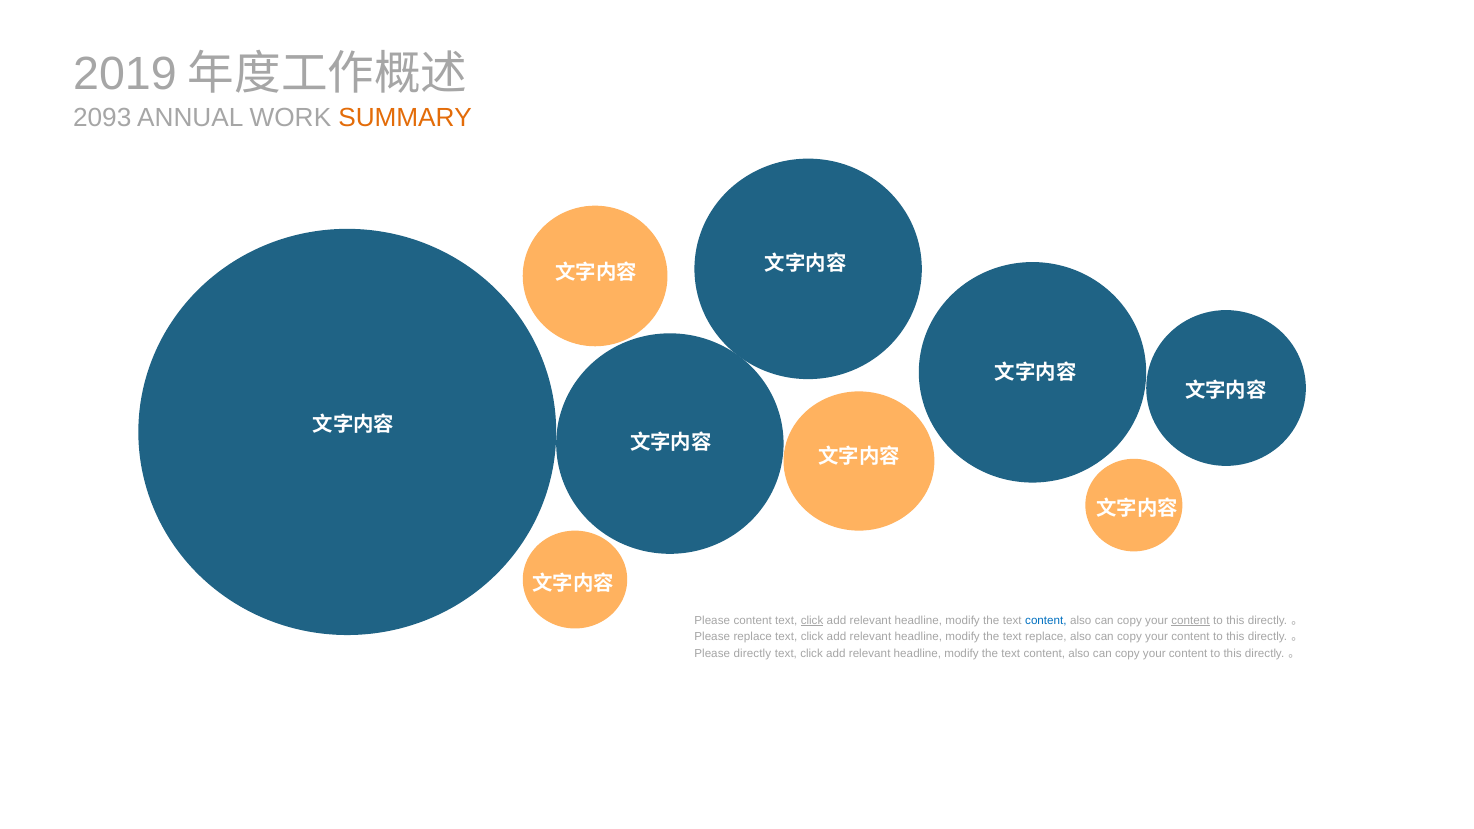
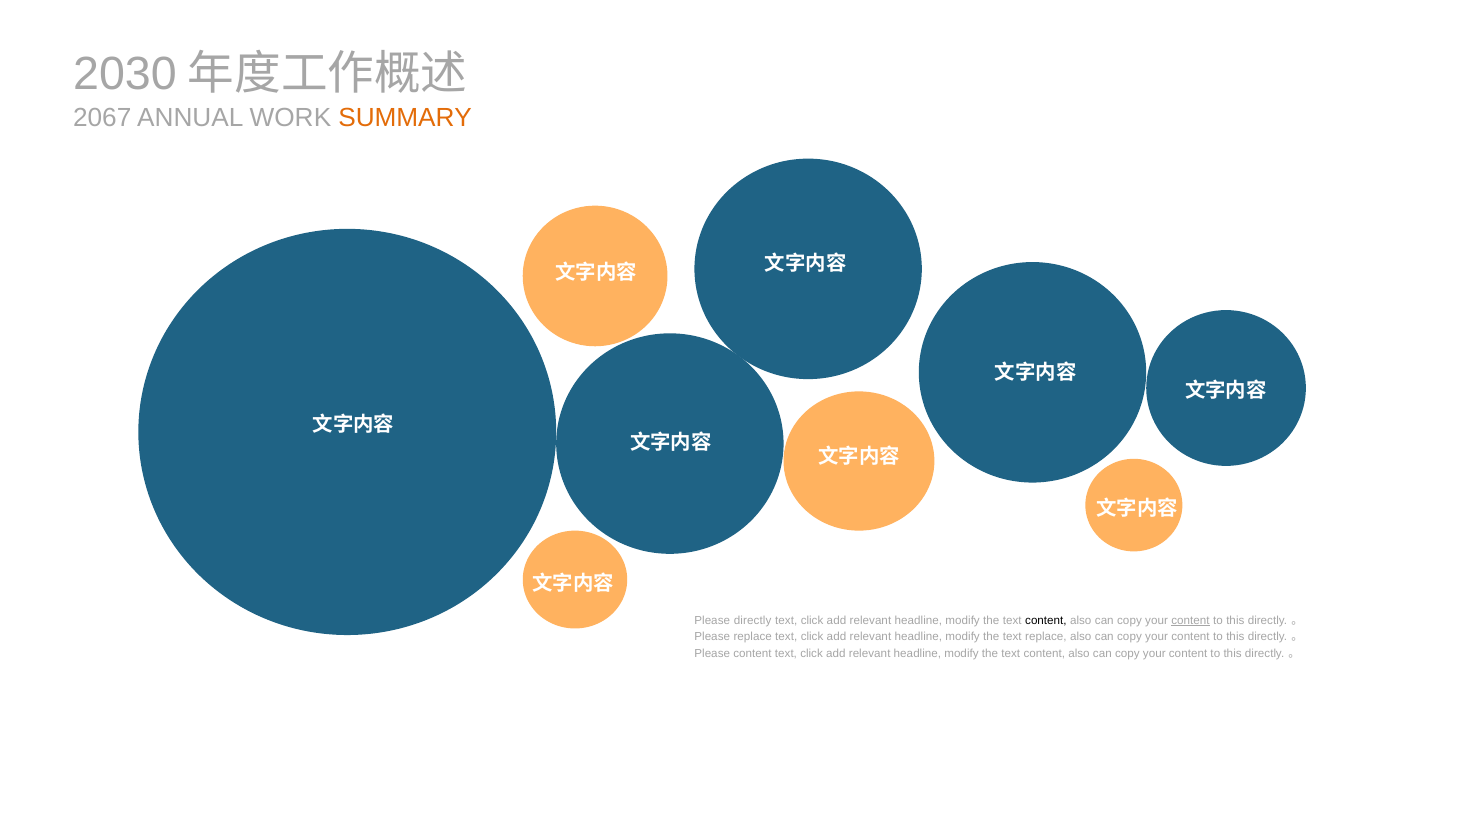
2019: 2019 -> 2030
2093: 2093 -> 2067
Please content: content -> directly
click at (812, 620) underline: present -> none
content at (1046, 620) colour: blue -> black
Please directly: directly -> content
